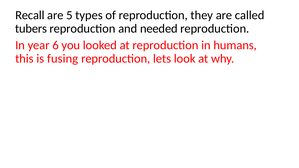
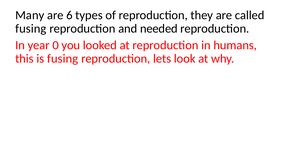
Recall: Recall -> Many
5: 5 -> 6
tubers at (31, 29): tubers -> fusing
6: 6 -> 0
